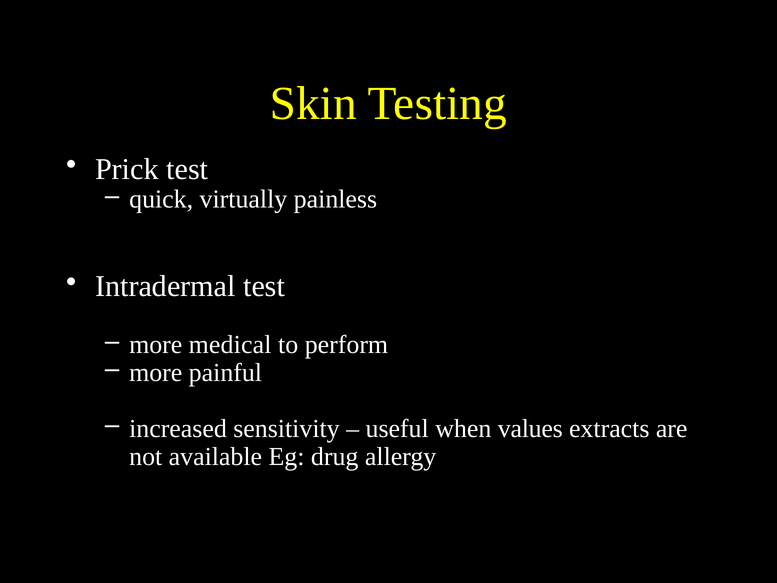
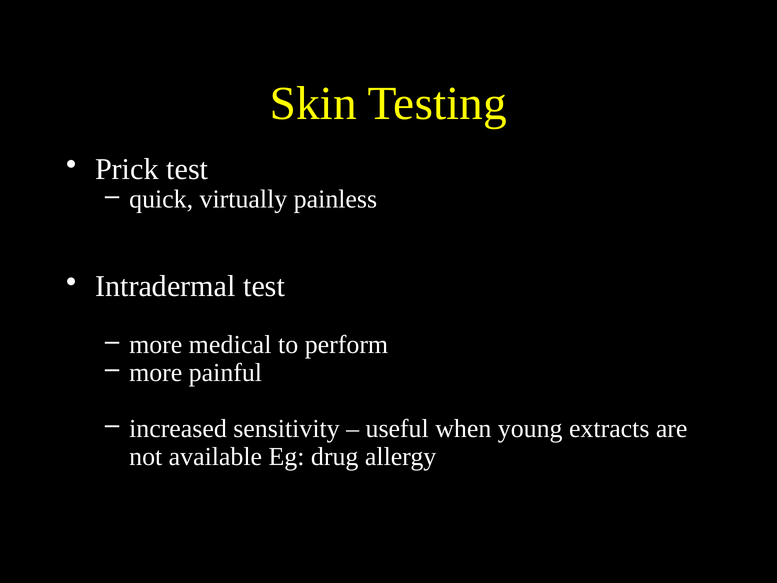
values: values -> young
